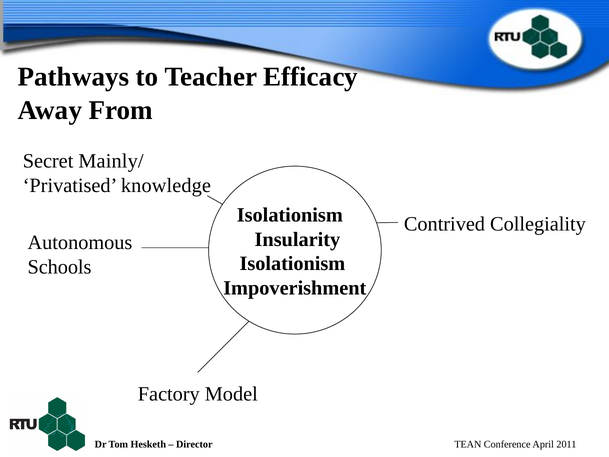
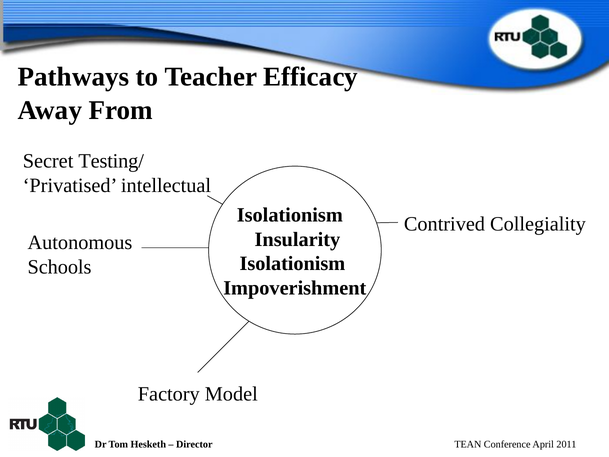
Mainly/: Mainly/ -> Testing/
knowledge: knowledge -> intellectual
